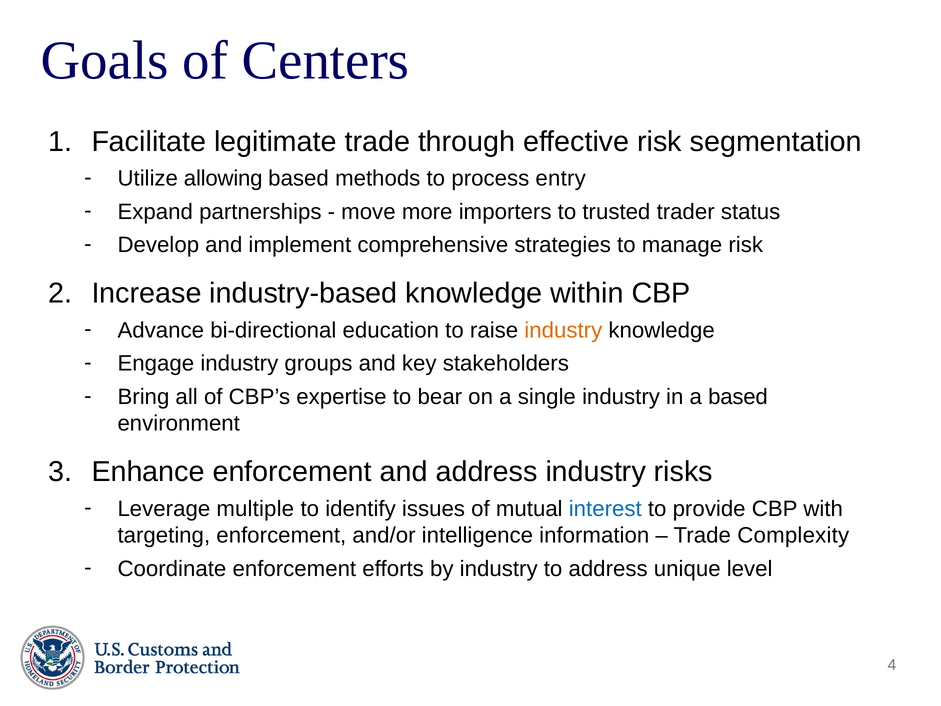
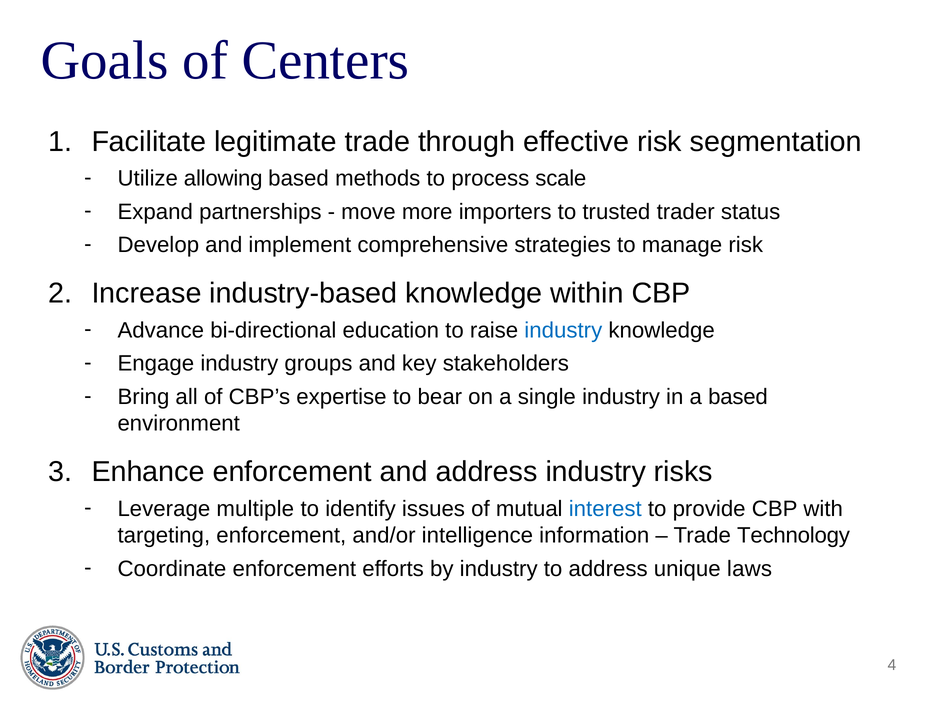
entry: entry -> scale
industry at (563, 330) colour: orange -> blue
Complexity: Complexity -> Technology
level: level -> laws
